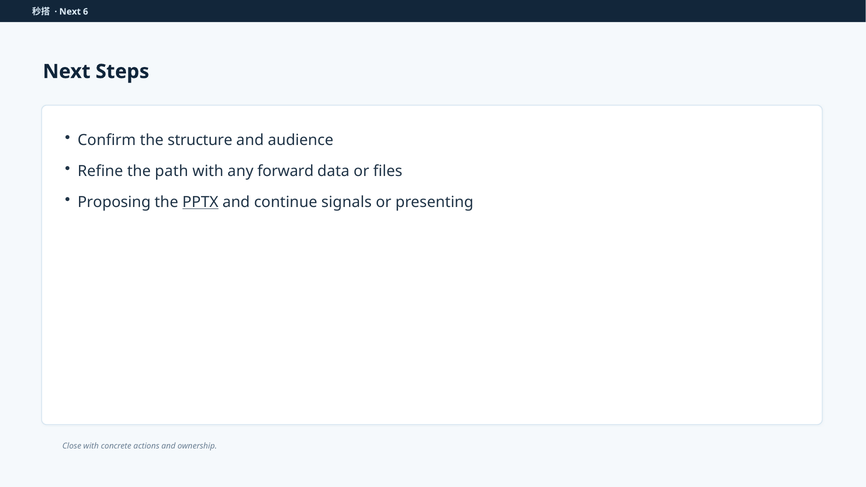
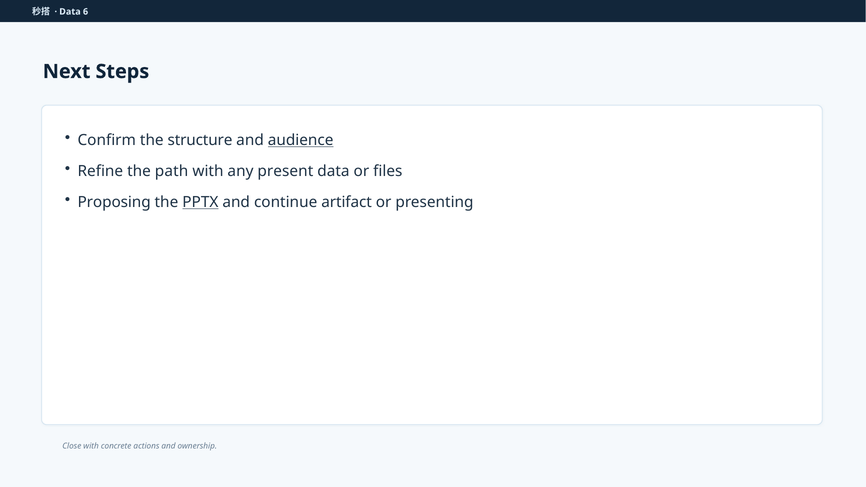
Next at (70, 12): Next -> Data
audience underline: none -> present
forward: forward -> present
signals: signals -> artifact
